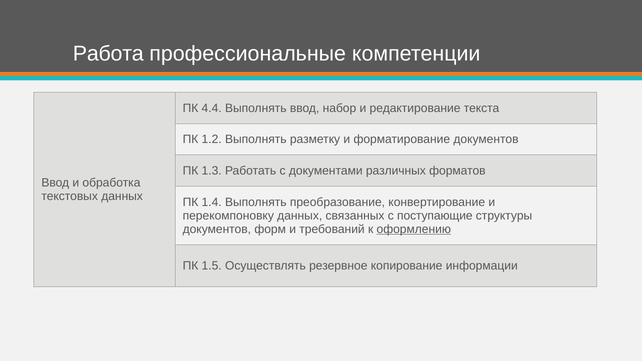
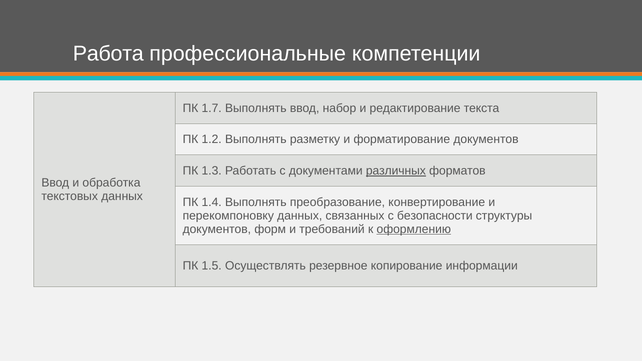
4.4: 4.4 -> 1.7
различных underline: none -> present
поступающие: поступающие -> безопасности
